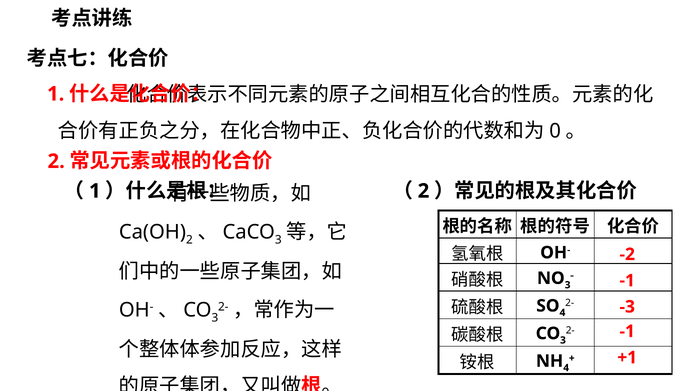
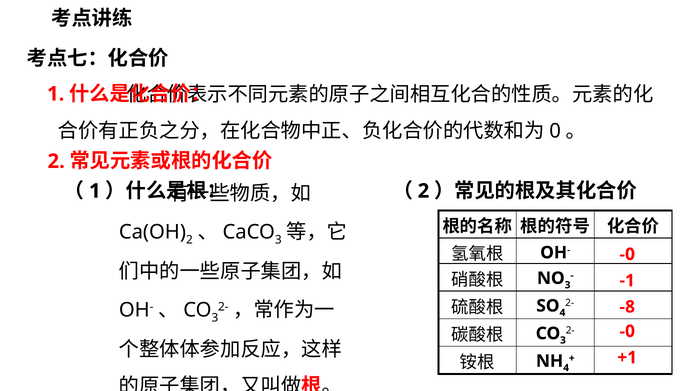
-2 at (627, 254): -2 -> -0
-3: -3 -> -8
-1 at (627, 331): -1 -> -0
